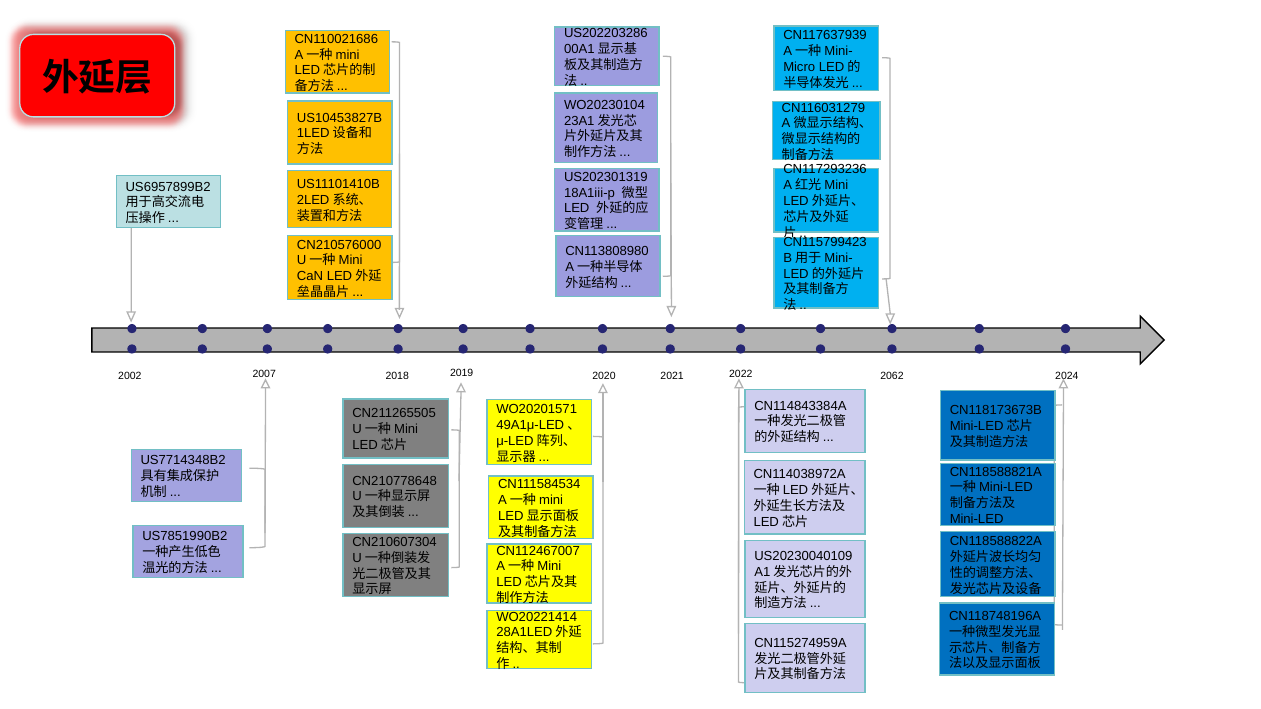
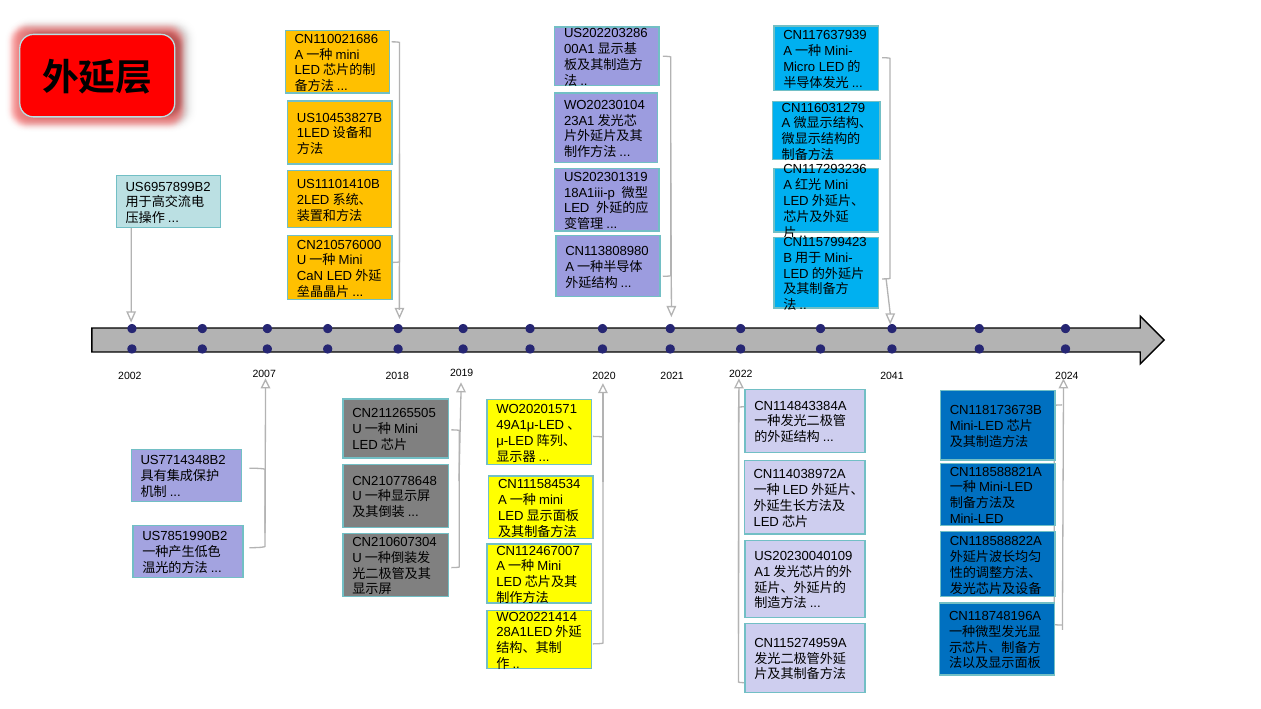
2062: 2062 -> 2041
